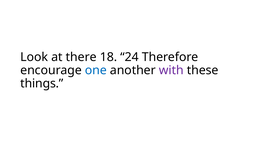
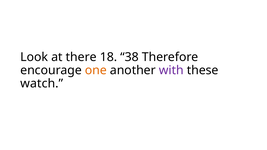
24: 24 -> 38
one colour: blue -> orange
things: things -> watch
